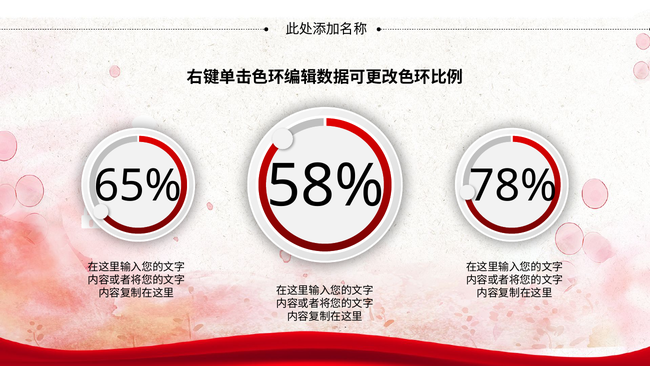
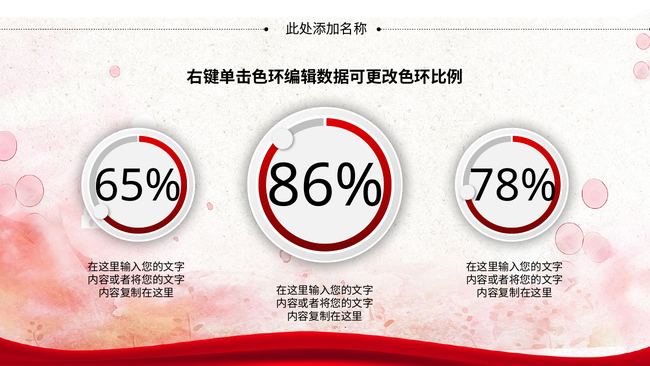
58%: 58% -> 86%
